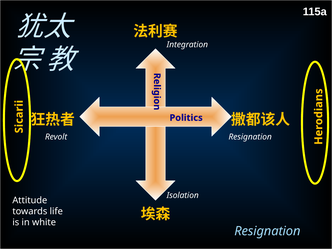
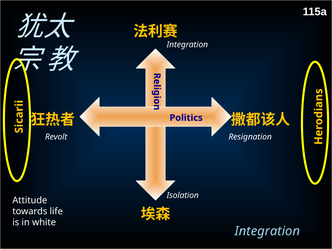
Resignation at (267, 231): Resignation -> Integration
